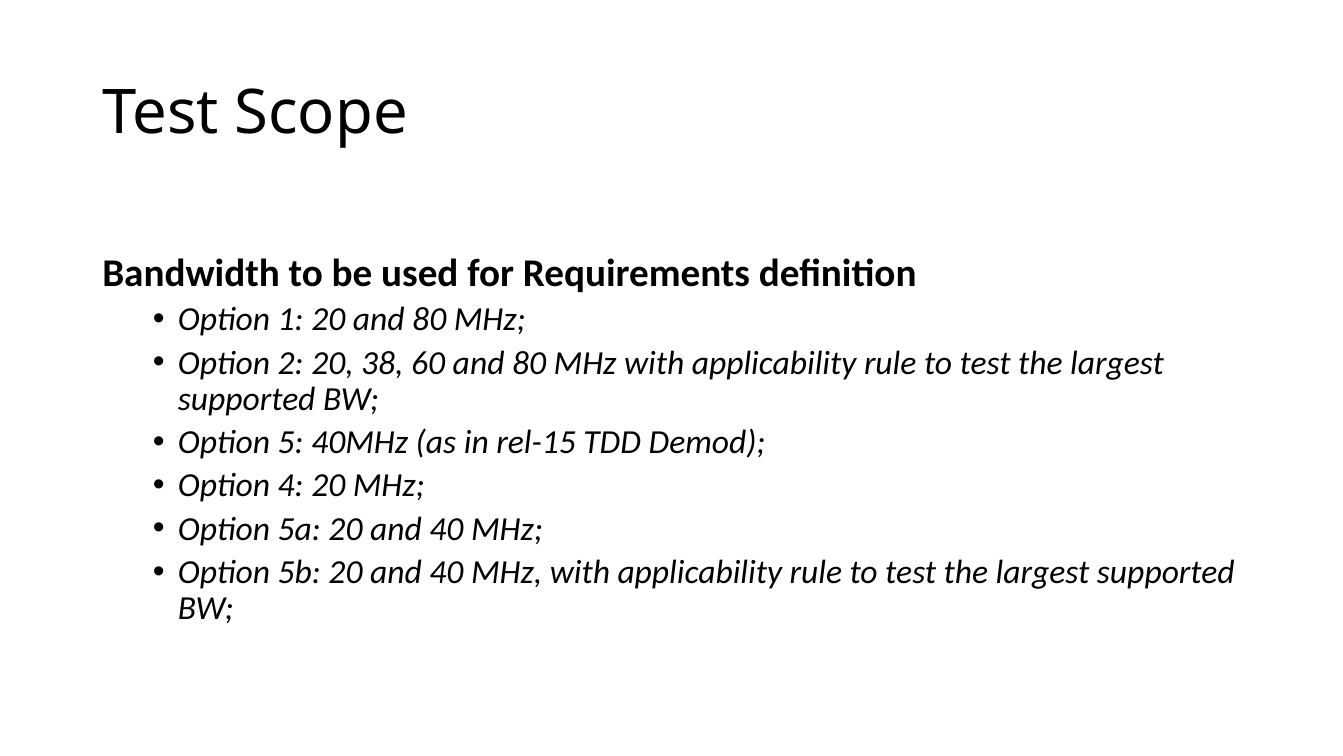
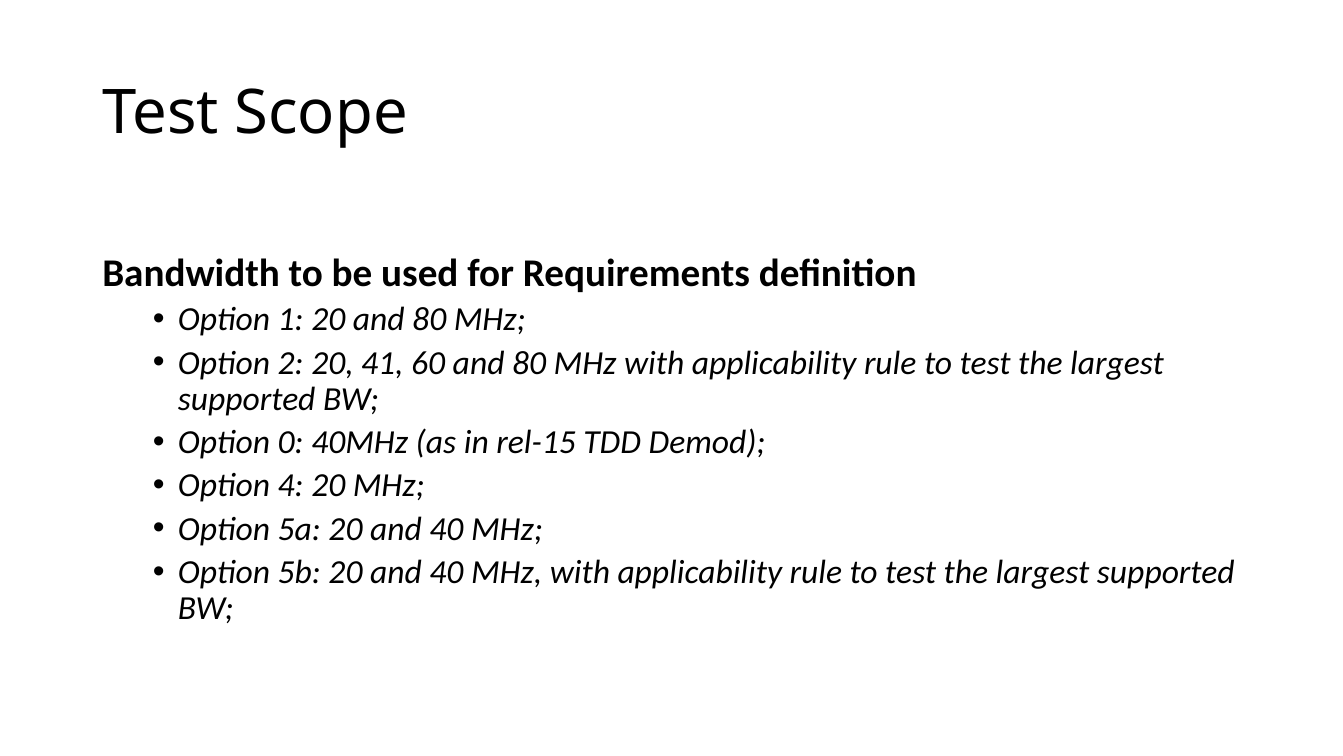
38: 38 -> 41
5: 5 -> 0
